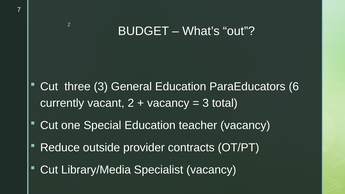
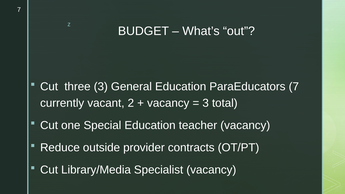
ParaEducators 6: 6 -> 7
